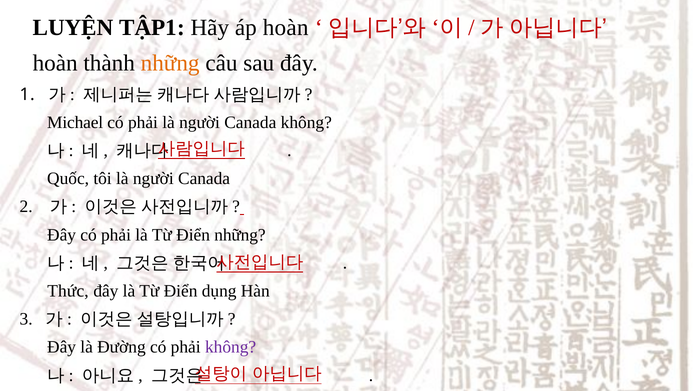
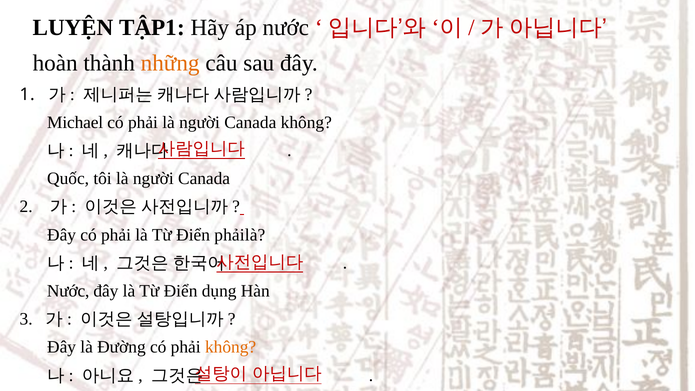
áp hoàn: hoàn -> nước
Điển những: những -> phảilà
Thức at (68, 291): Thức -> Nước
không at (231, 347) colour: purple -> orange
